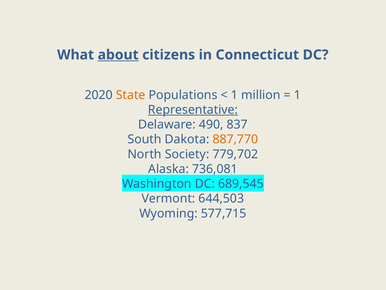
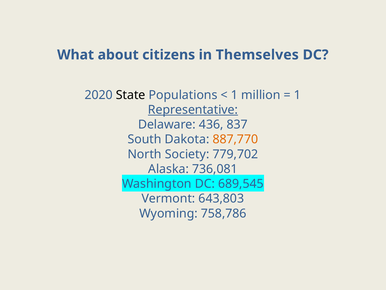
about underline: present -> none
Connecticut: Connecticut -> Themselves
State colour: orange -> black
490: 490 -> 436
644,503: 644,503 -> 643,803
577,715: 577,715 -> 758,786
